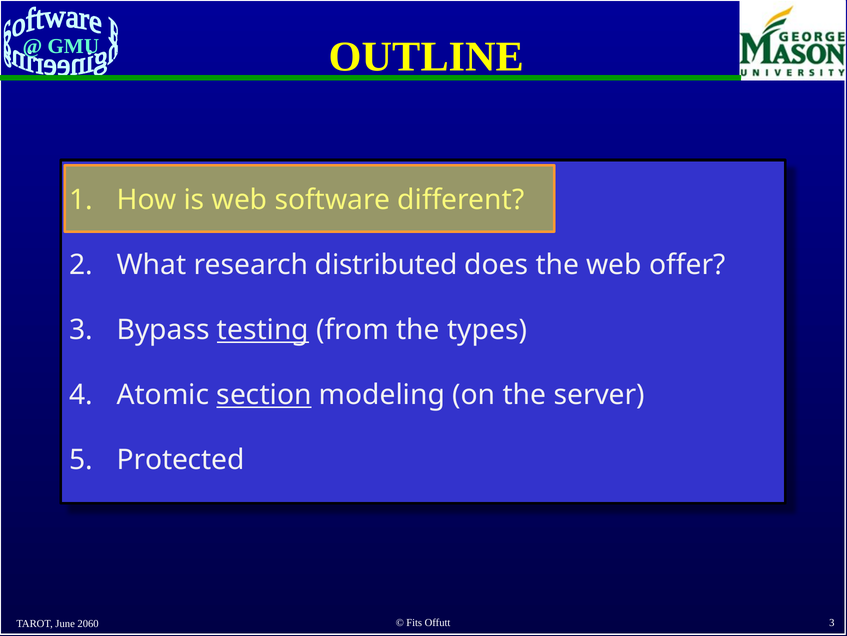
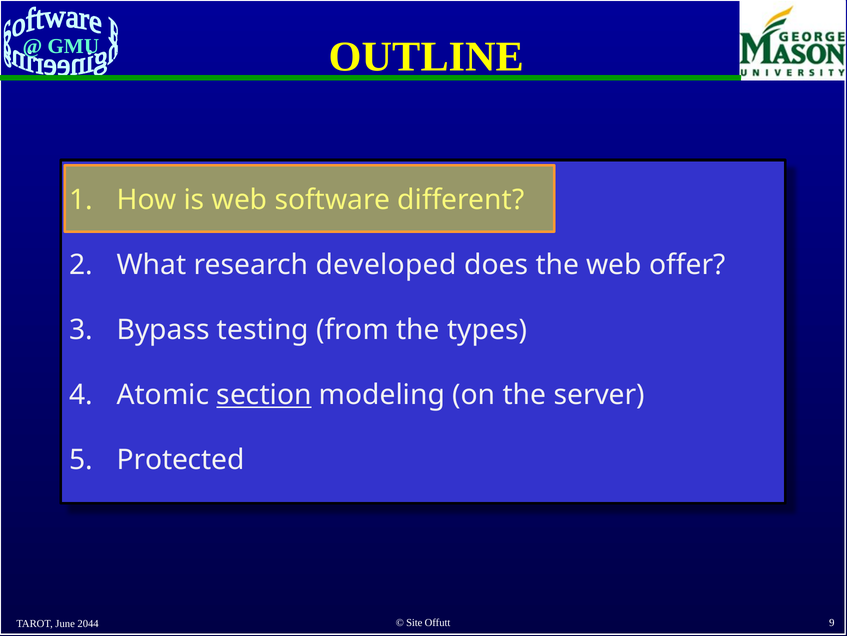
distributed: distributed -> developed
testing underline: present -> none
2060: 2060 -> 2044
Fits: Fits -> Site
Offutt 3: 3 -> 9
